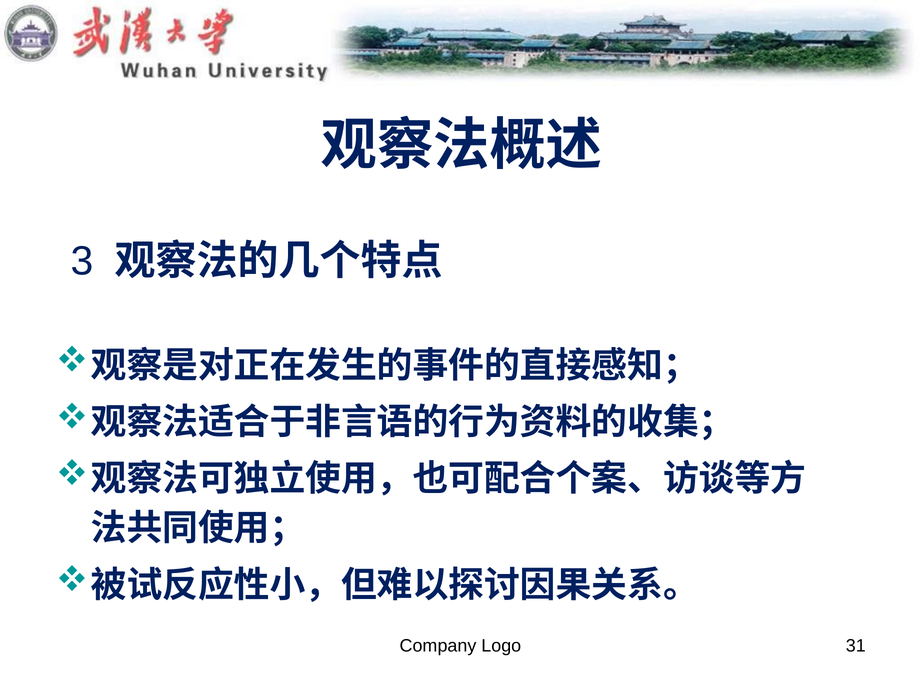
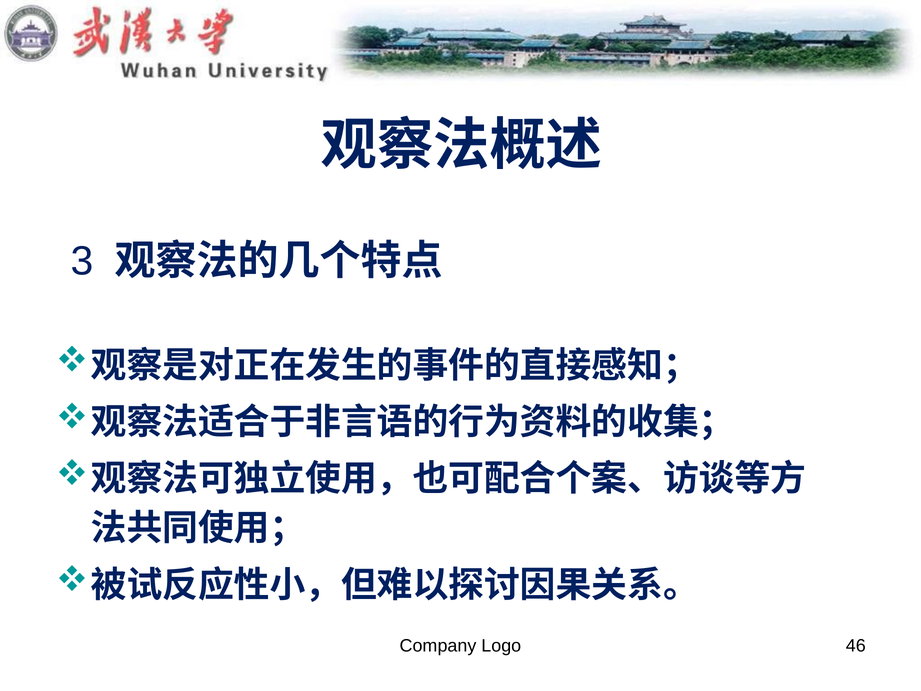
31: 31 -> 46
